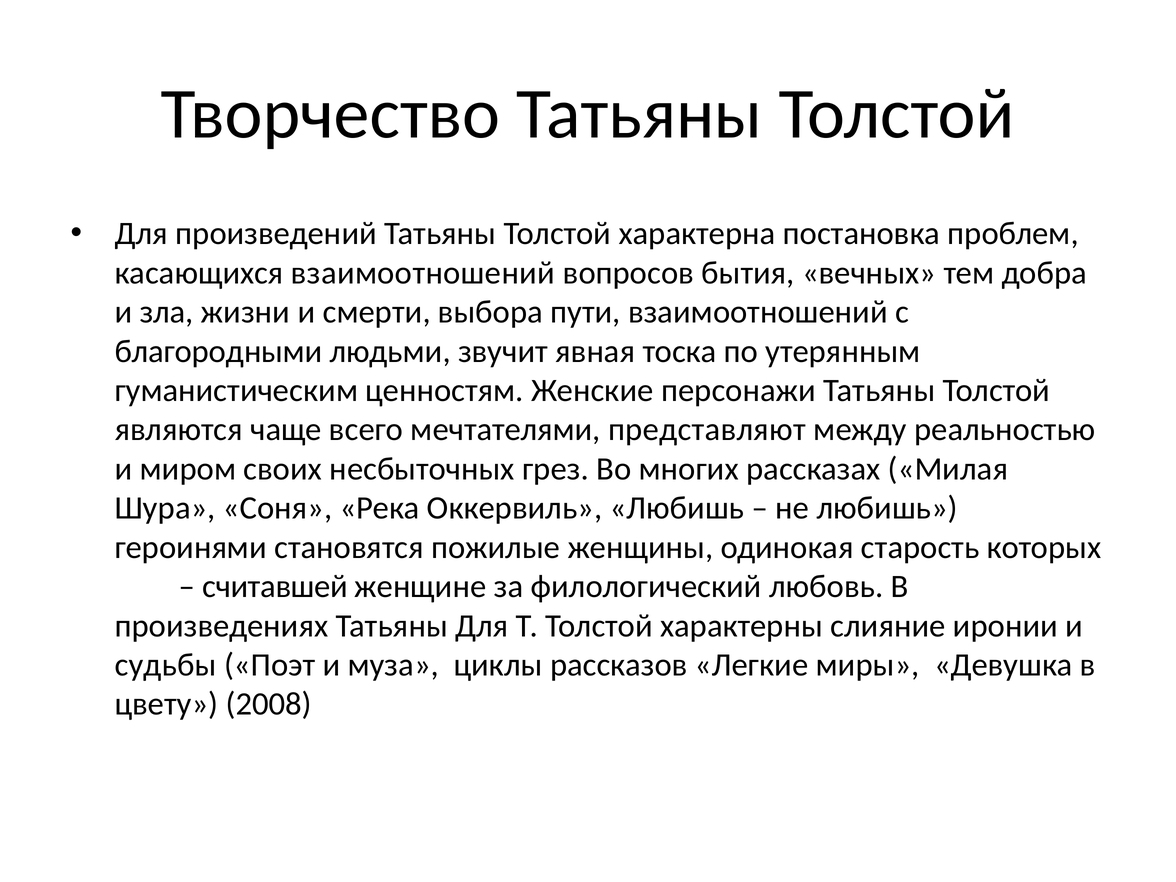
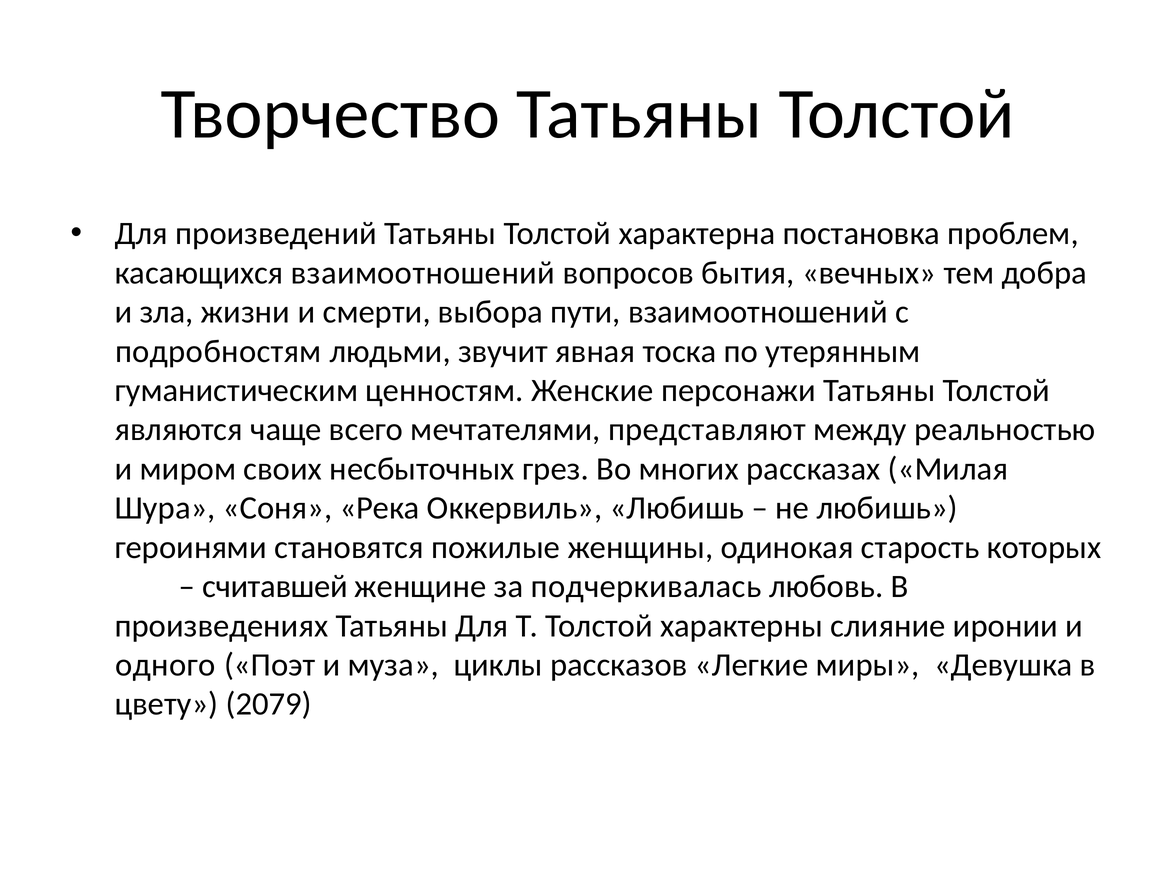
благородными: благородными -> подробностям
филологический: филологический -> подчеркивалась
судьбы: судьбы -> одного
2008: 2008 -> 2079
